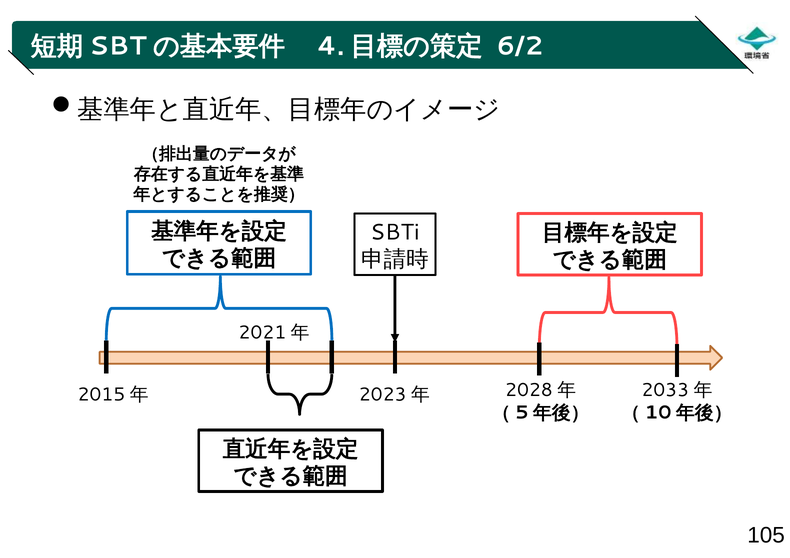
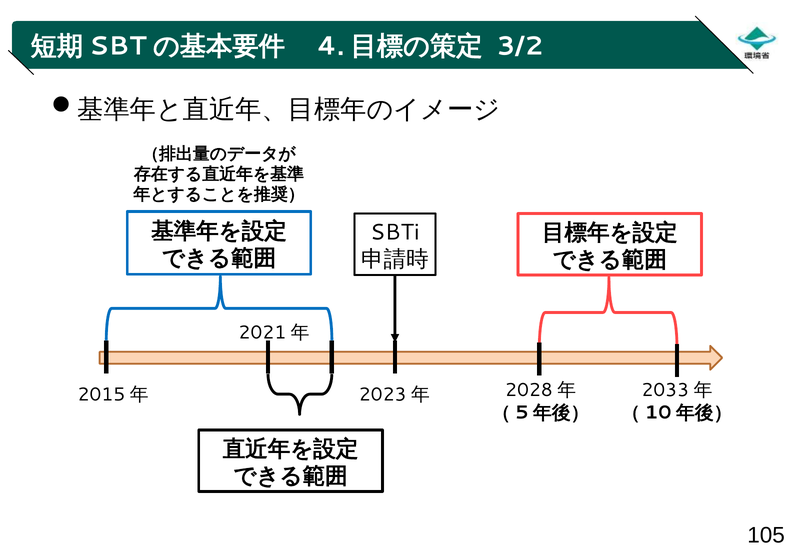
6/2: 6/2 -> 3/2
